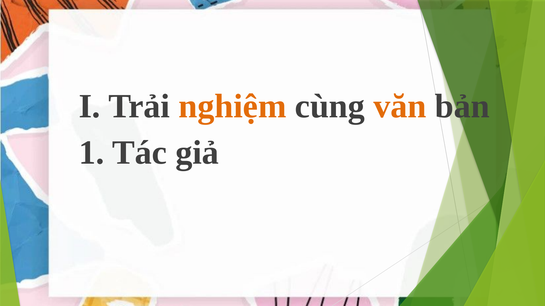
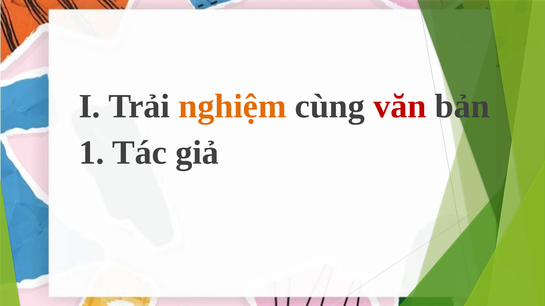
văn colour: orange -> red
